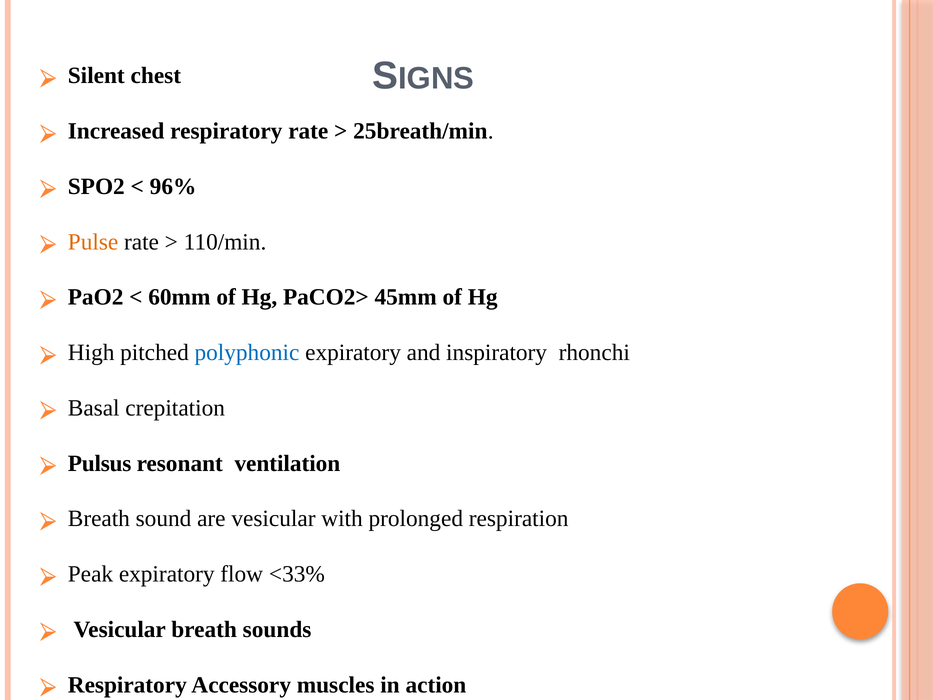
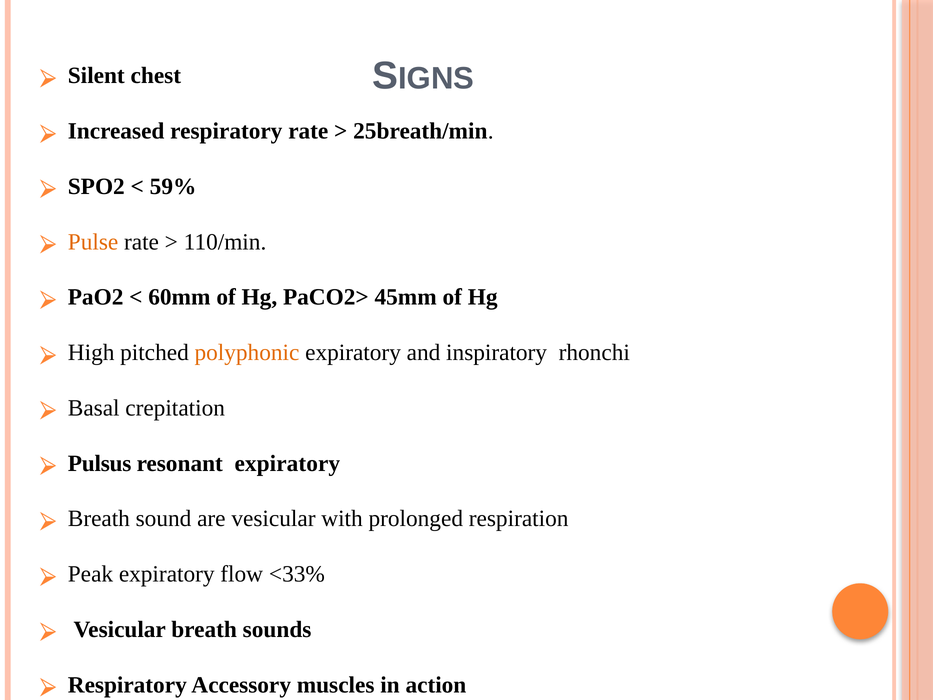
96%: 96% -> 59%
polyphonic colour: blue -> orange
resonant ventilation: ventilation -> expiratory
